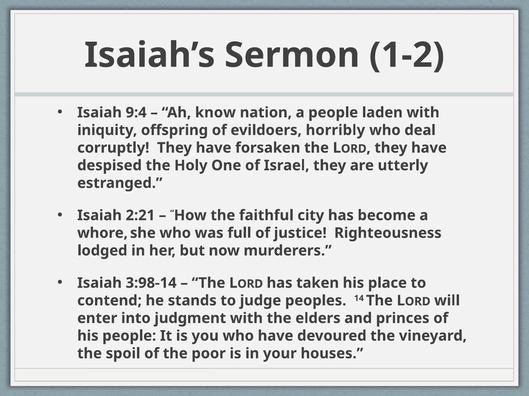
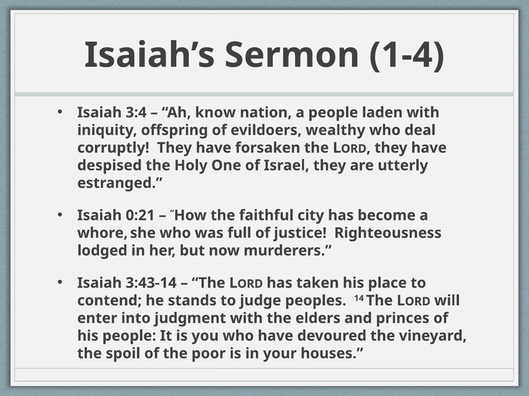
1-2: 1-2 -> 1-4
9:4: 9:4 -> 3:4
horribly: horribly -> wealthy
2:21: 2:21 -> 0:21
3:98-14: 3:98-14 -> 3:43-14
